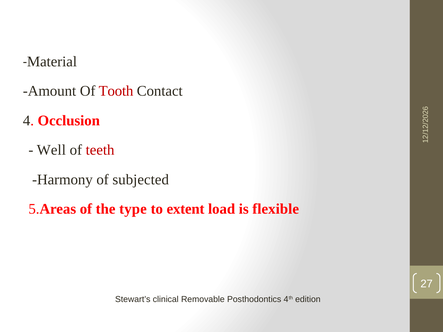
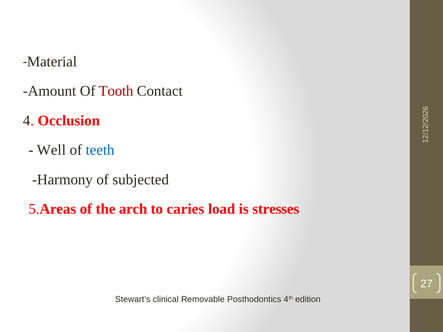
teeth colour: red -> blue
type: type -> arch
extent: extent -> caries
flexible: flexible -> stresses
